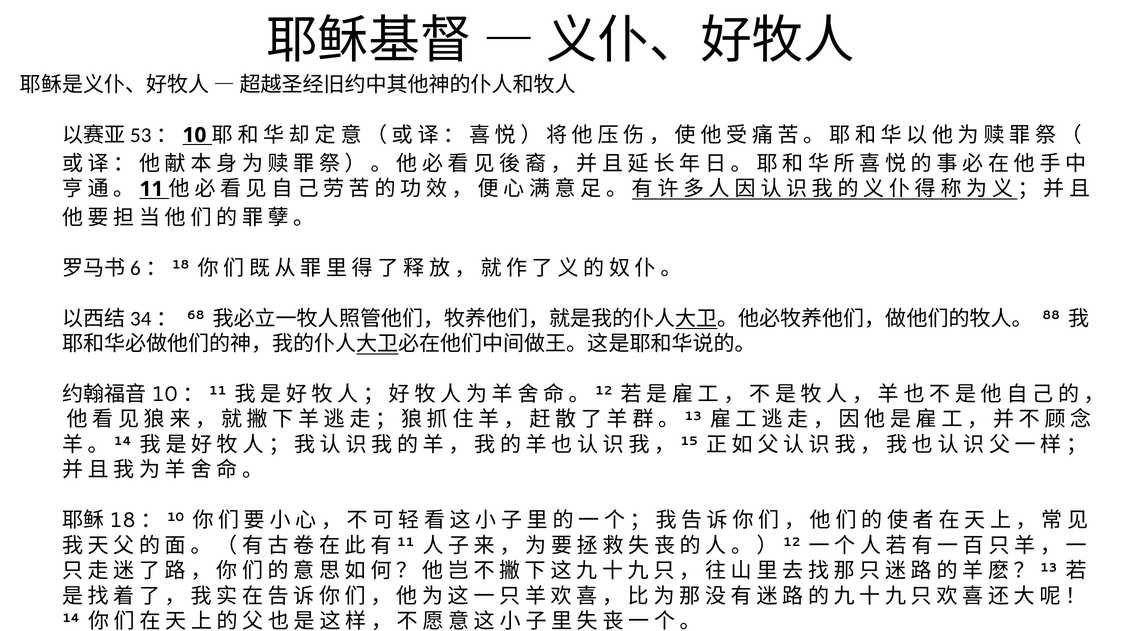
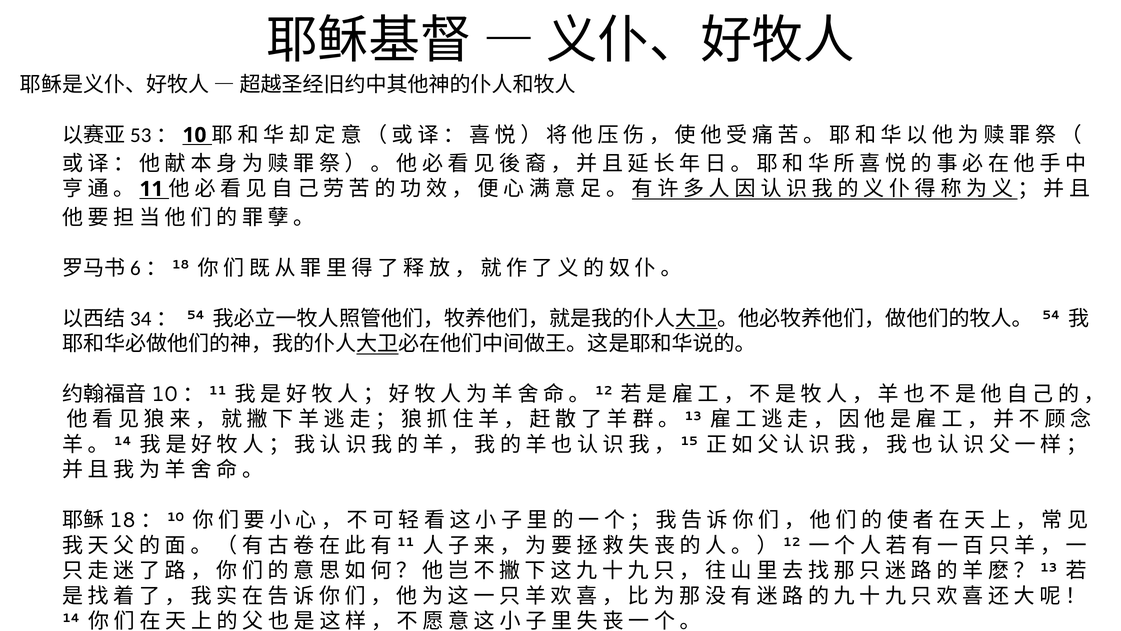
68 at (196, 315): 68 -> 54
88 at (1051, 315): 88 -> 54
